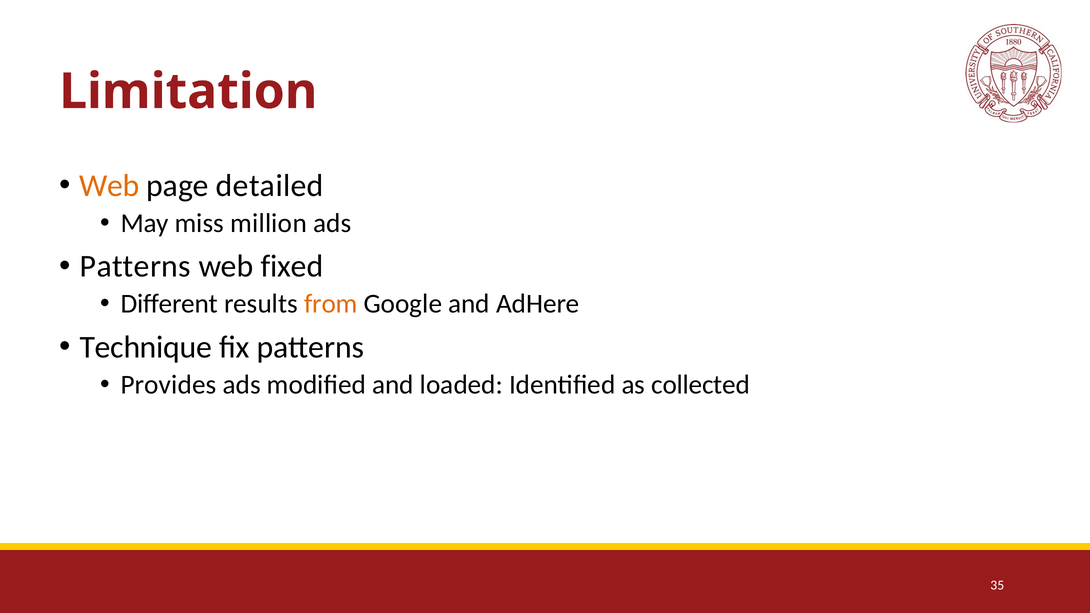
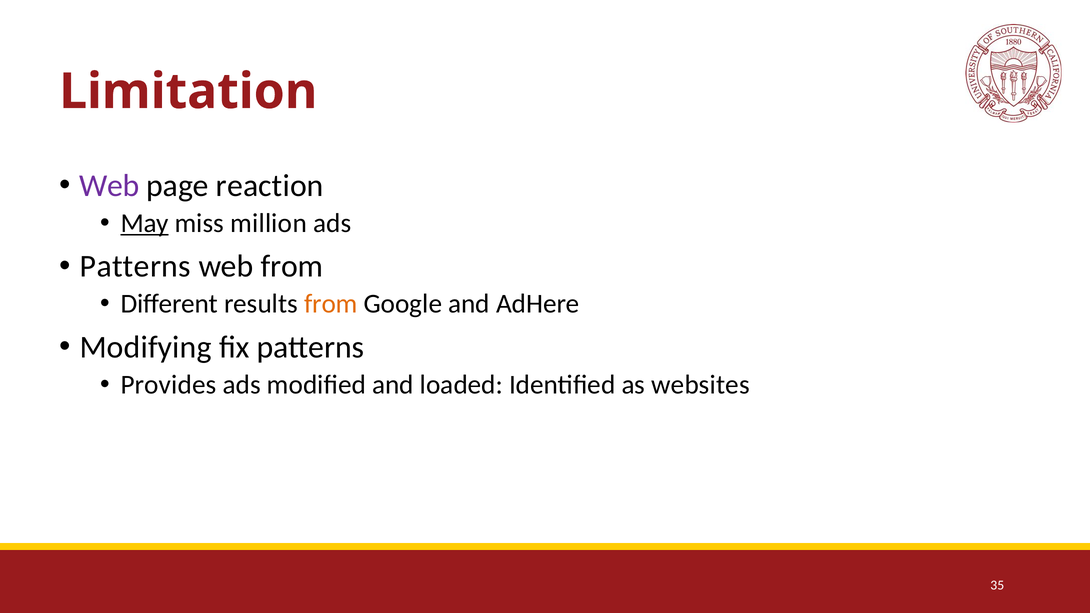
Web at (110, 186) colour: orange -> purple
detailed: detailed -> reaction
May underline: none -> present
web fixed: fixed -> from
Technique: Technique -> Modifying
collected: collected -> websites
